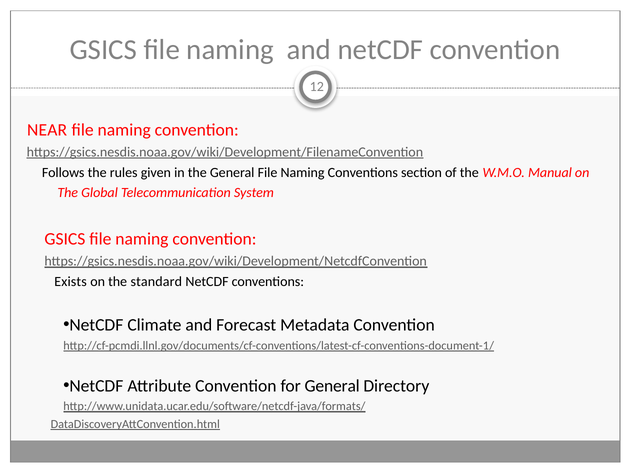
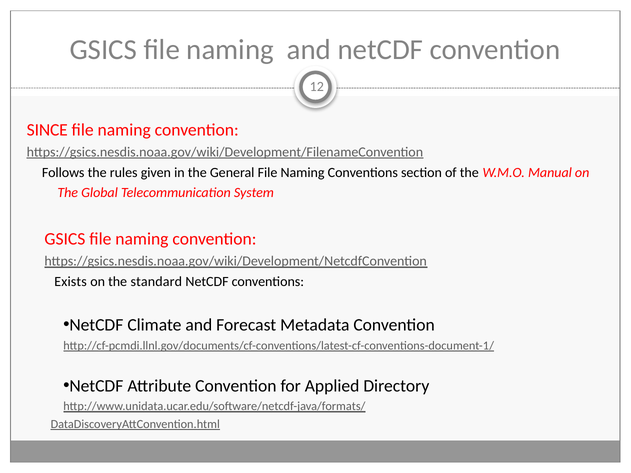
NEAR: NEAR -> SINCE
for General: General -> Applied
